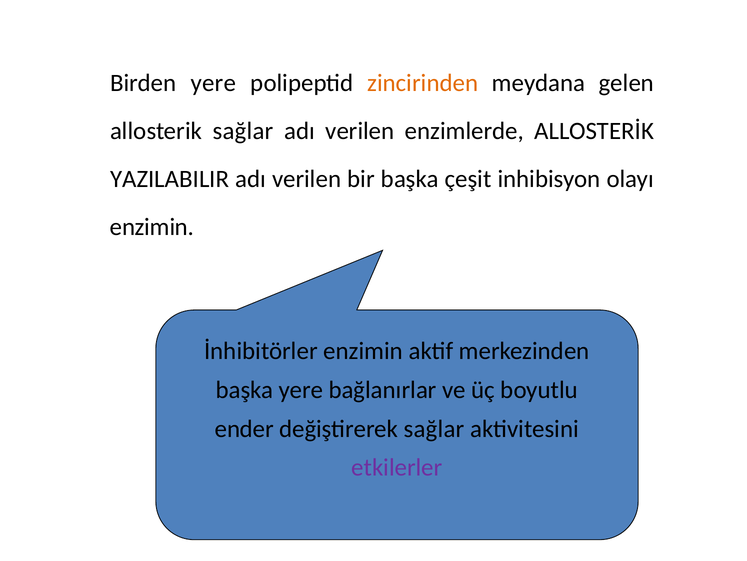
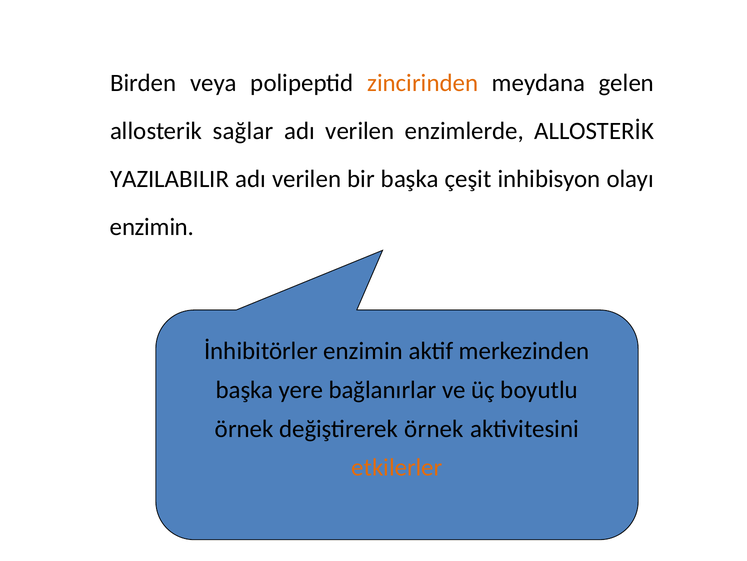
Birden yere: yere -> veya
ender at (244, 428): ender -> örnek
değiştirerek sağlar: sağlar -> örnek
etkilerler colour: purple -> orange
